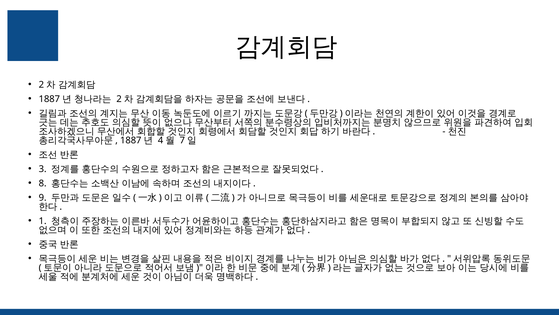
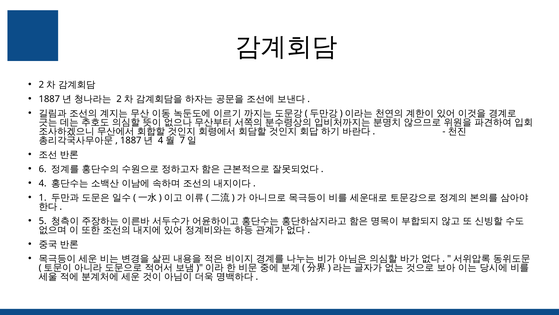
3: 3 -> 6
8: 8 -> 4
9: 9 -> 1
1: 1 -> 5
